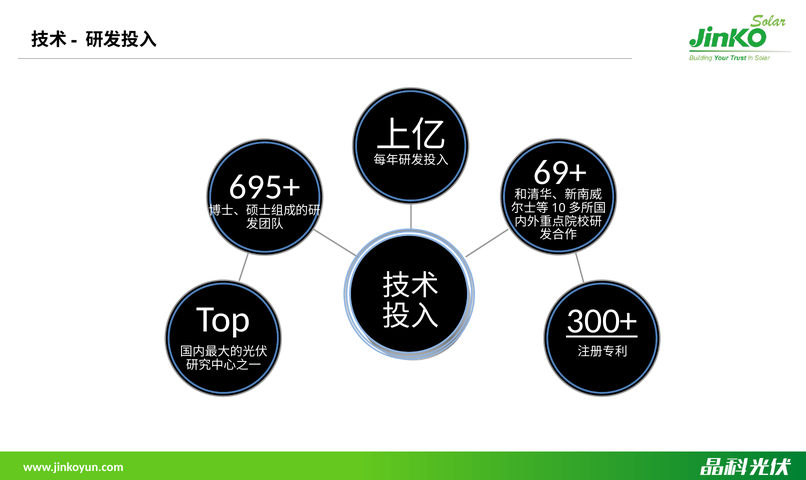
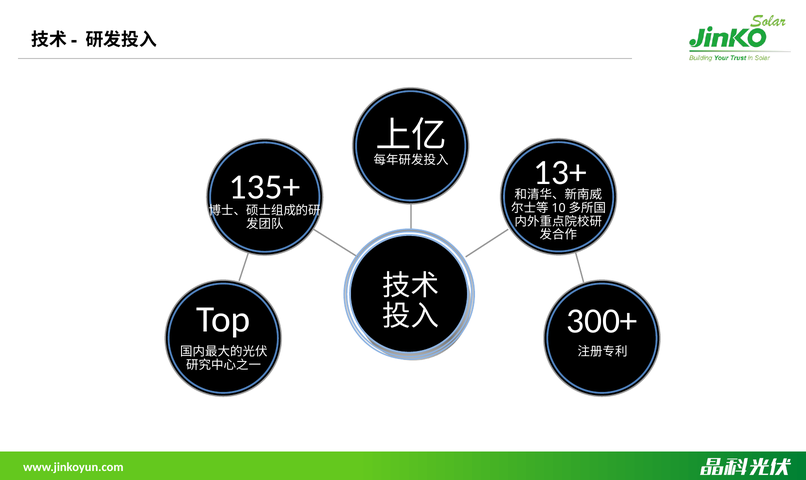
69+: 69+ -> 13+
695+: 695+ -> 135+
300+ underline: present -> none
